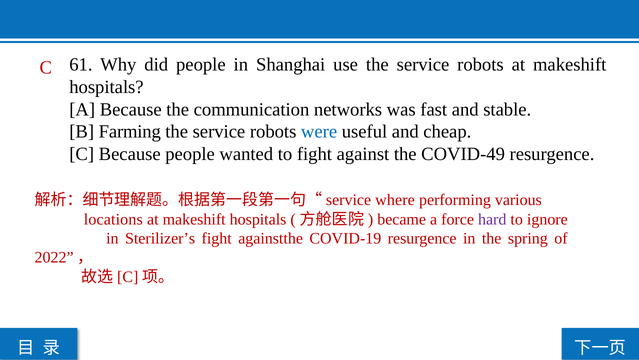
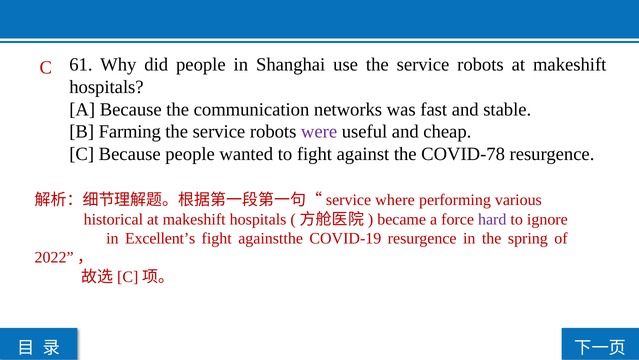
were colour: blue -> purple
COVID-49: COVID-49 -> COVID-78
locations: locations -> historical
Sterilizer’s: Sterilizer’s -> Excellent’s
